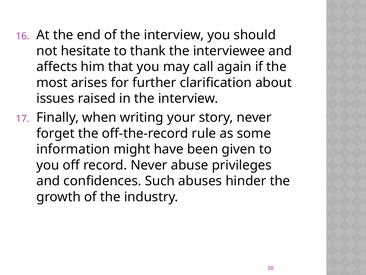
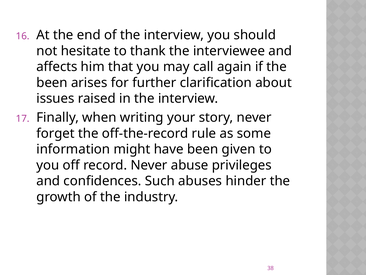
most at (52, 83): most -> been
